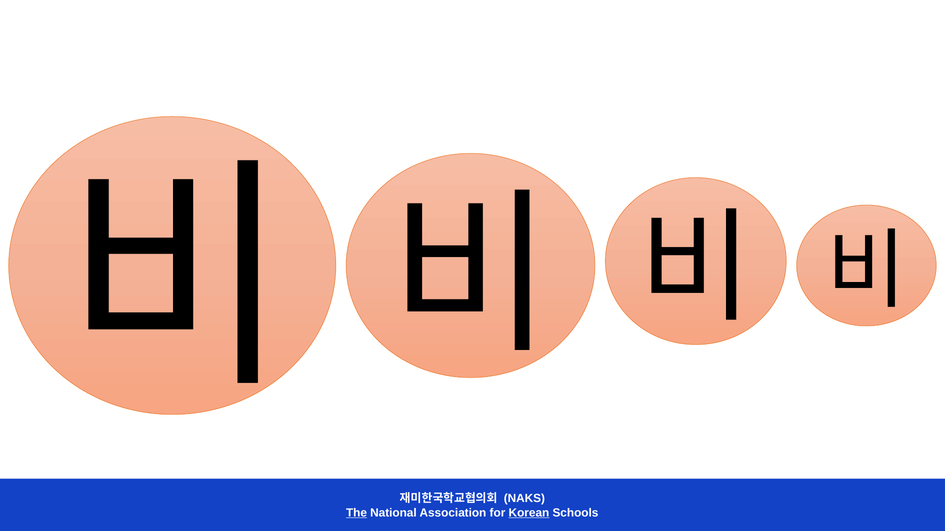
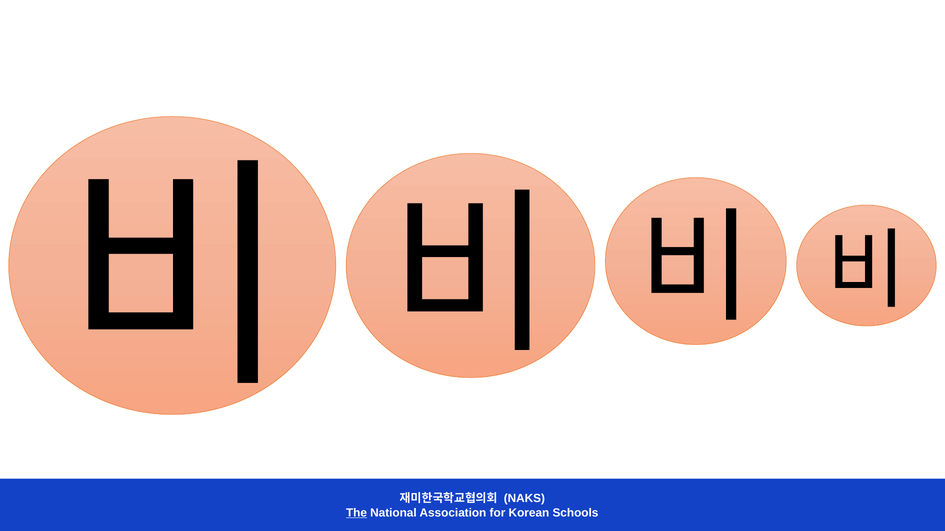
Korean underline: present -> none
